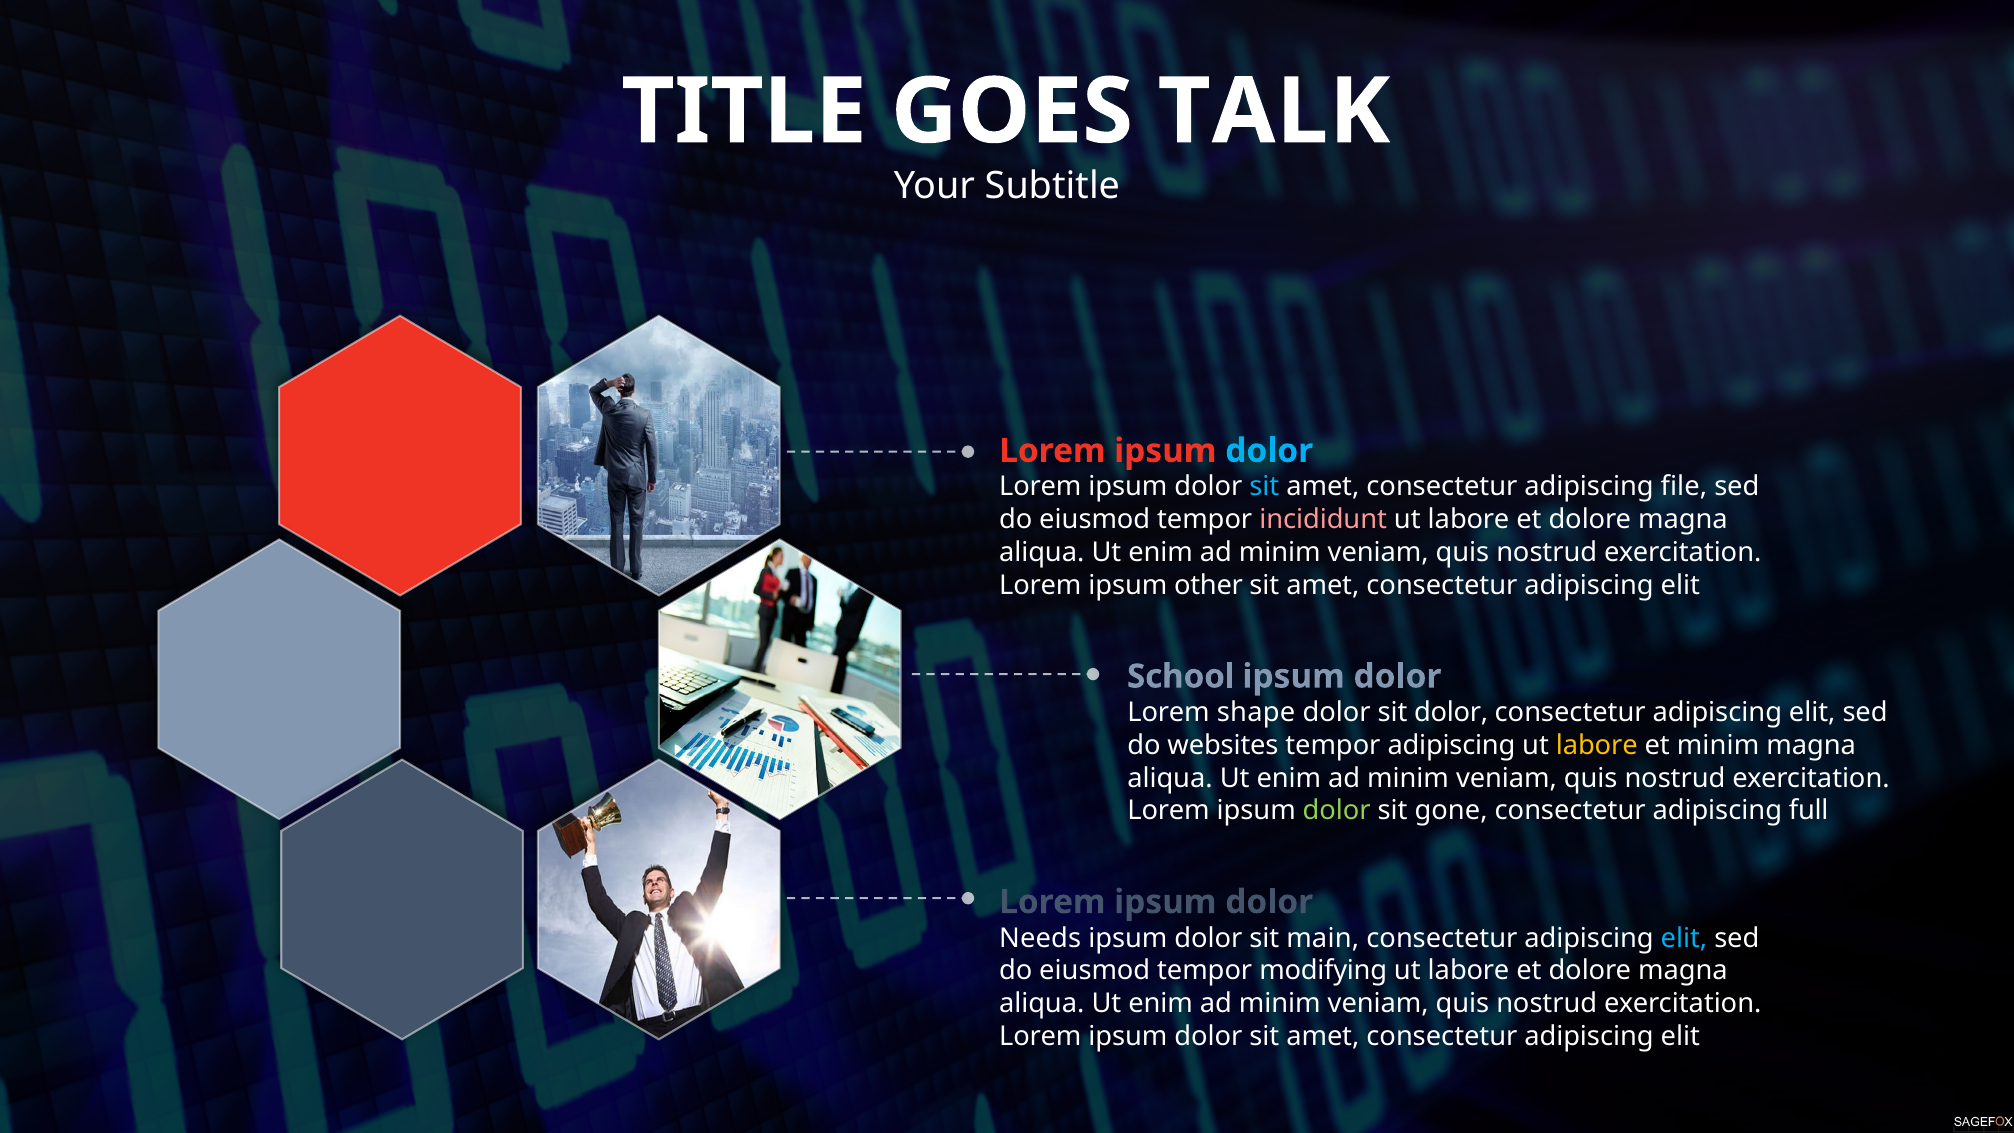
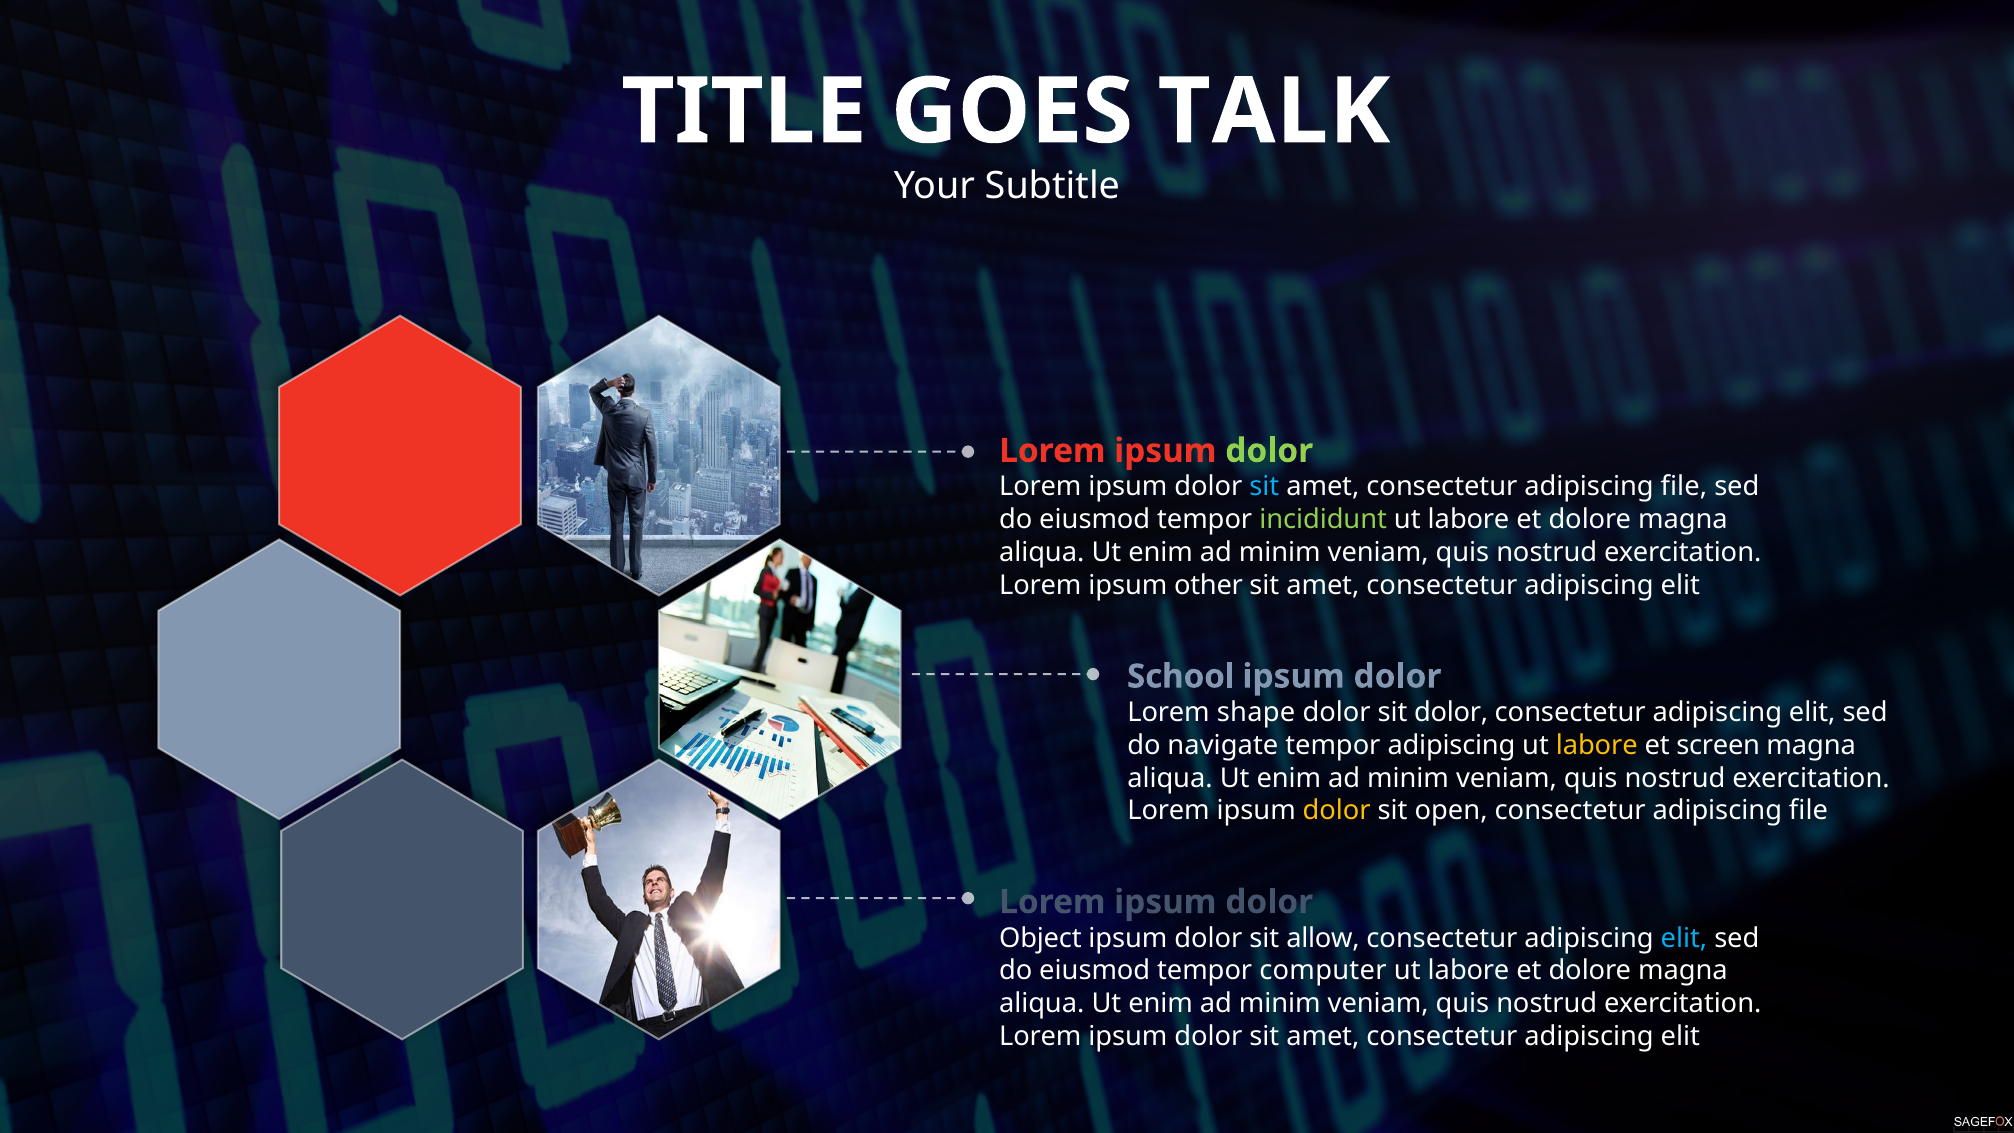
dolor at (1269, 451) colour: light blue -> light green
incididunt colour: pink -> light green
websites: websites -> navigate
et minim: minim -> screen
dolor at (1337, 811) colour: light green -> yellow
gone: gone -> open
full at (1809, 811): full -> file
Needs: Needs -> Object
main: main -> allow
modifying: modifying -> computer
